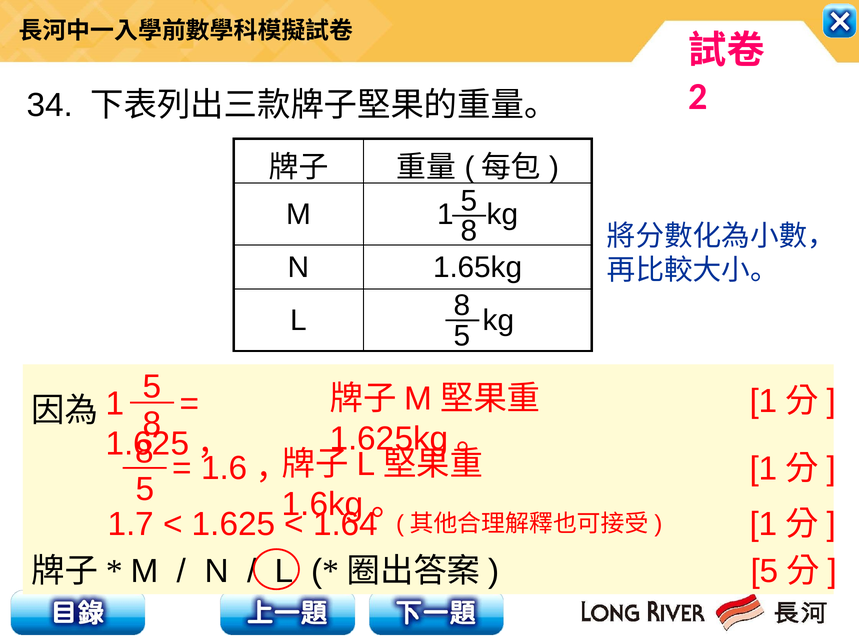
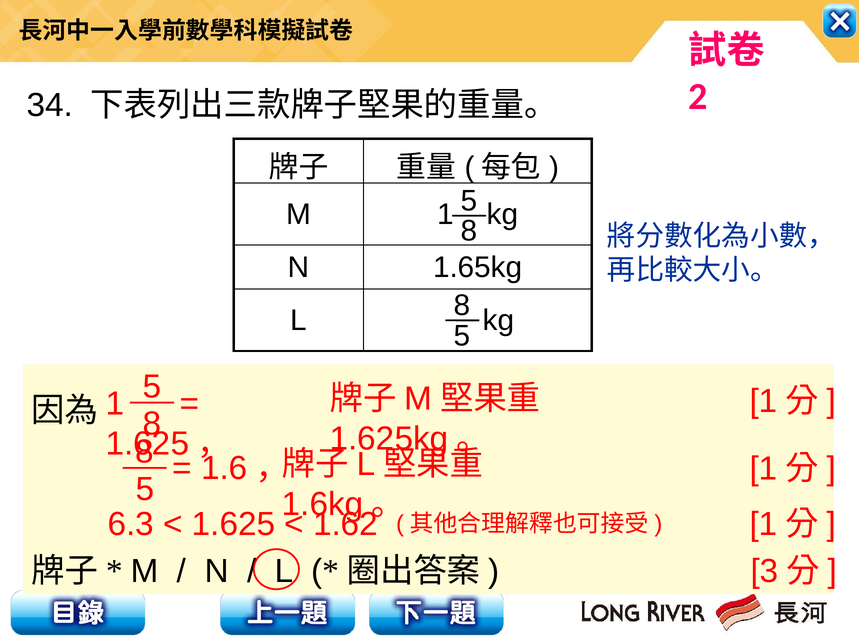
1.7: 1.7 -> 6.3
1.64: 1.64 -> 1.62
5 at (765, 572): 5 -> 3
